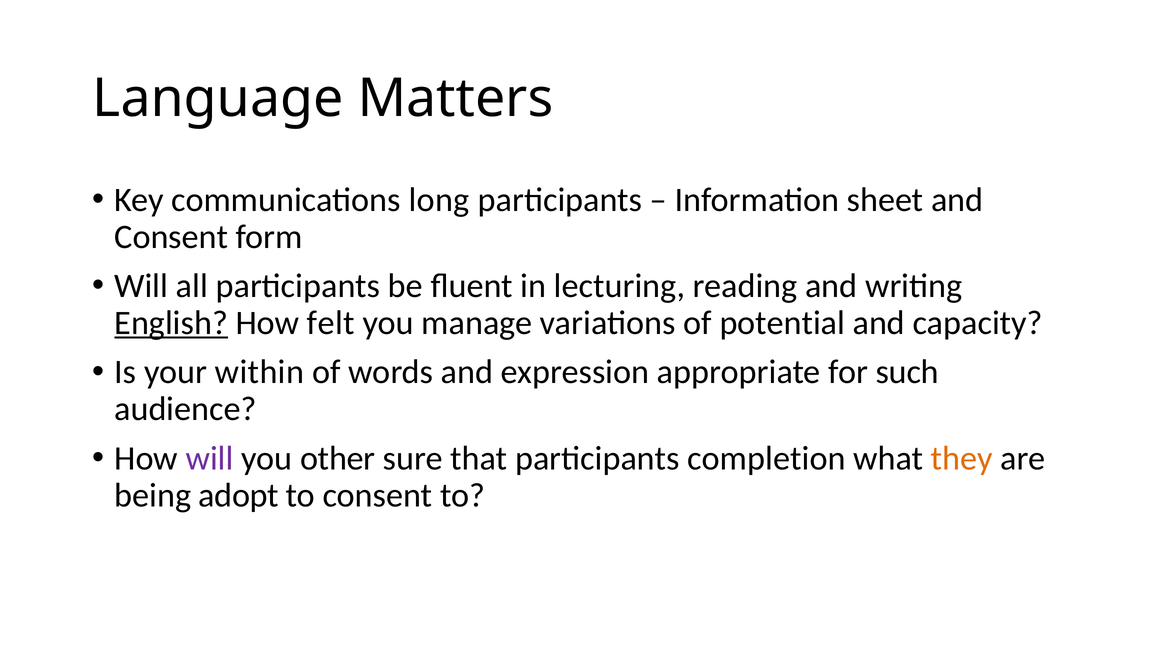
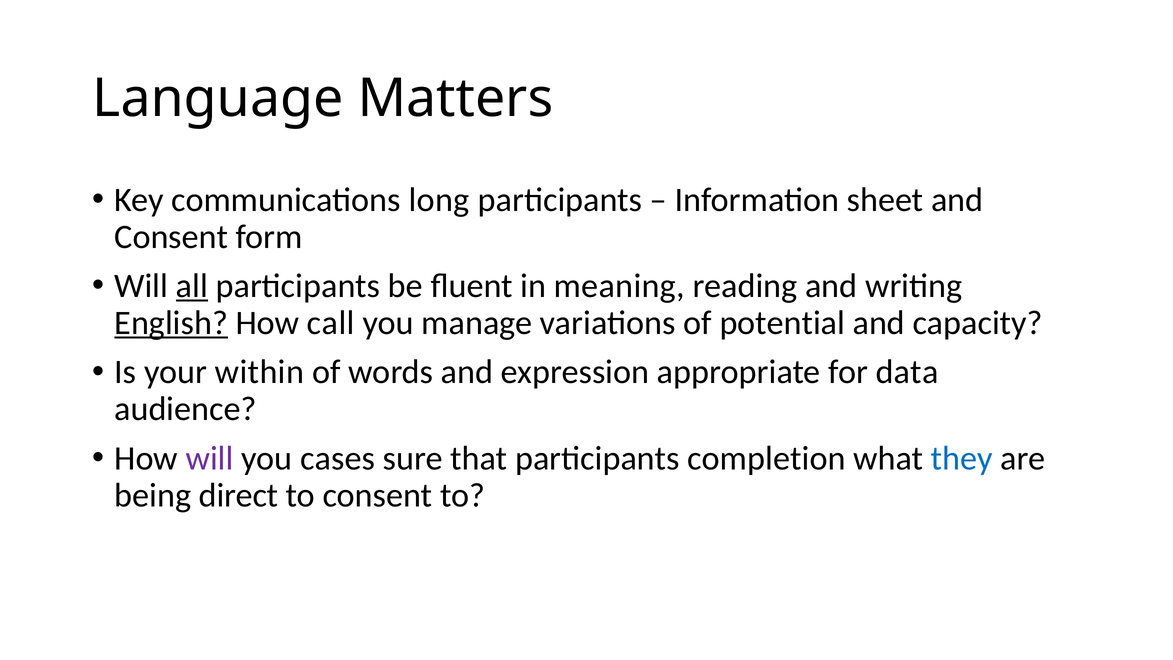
all underline: none -> present
lecturing: lecturing -> meaning
felt: felt -> call
such: such -> data
other: other -> cases
they colour: orange -> blue
adopt: adopt -> direct
